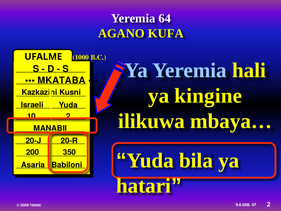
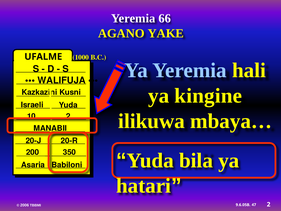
64: 64 -> 66
KUFA: KUFA -> YAKE
MKATABA: MKATABA -> WALIFUJA
